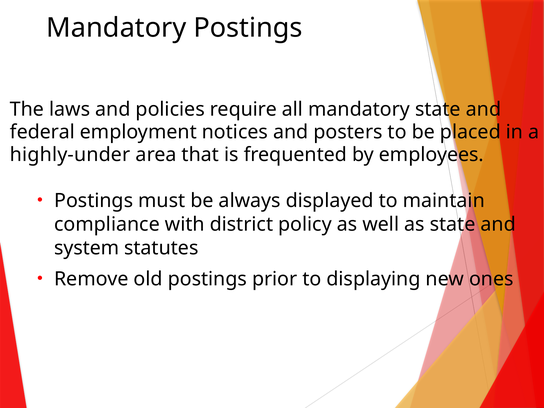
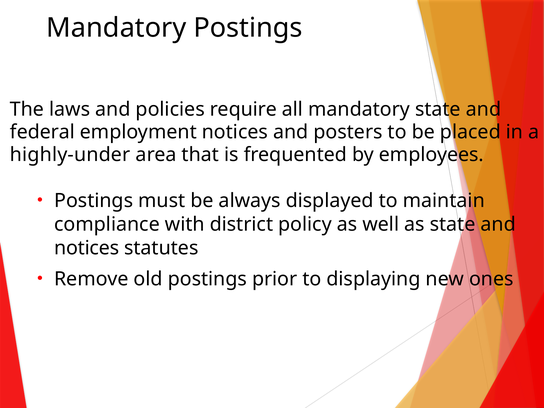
system at (87, 248): system -> notices
